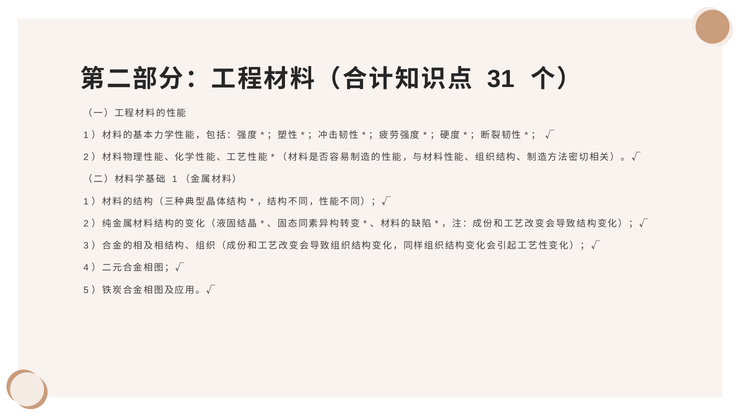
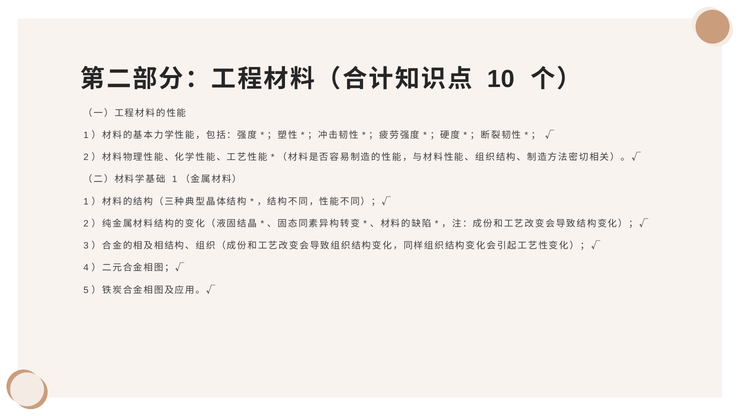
31: 31 -> 10
